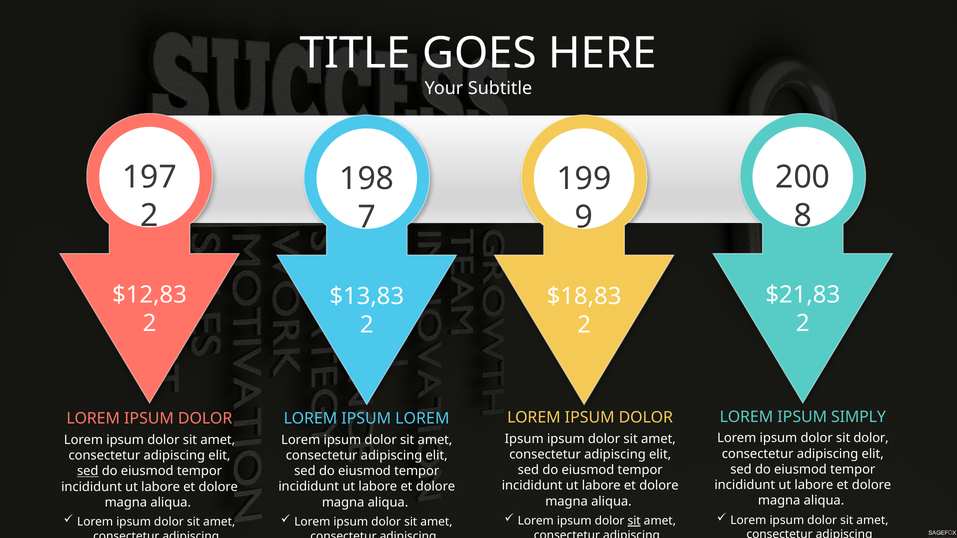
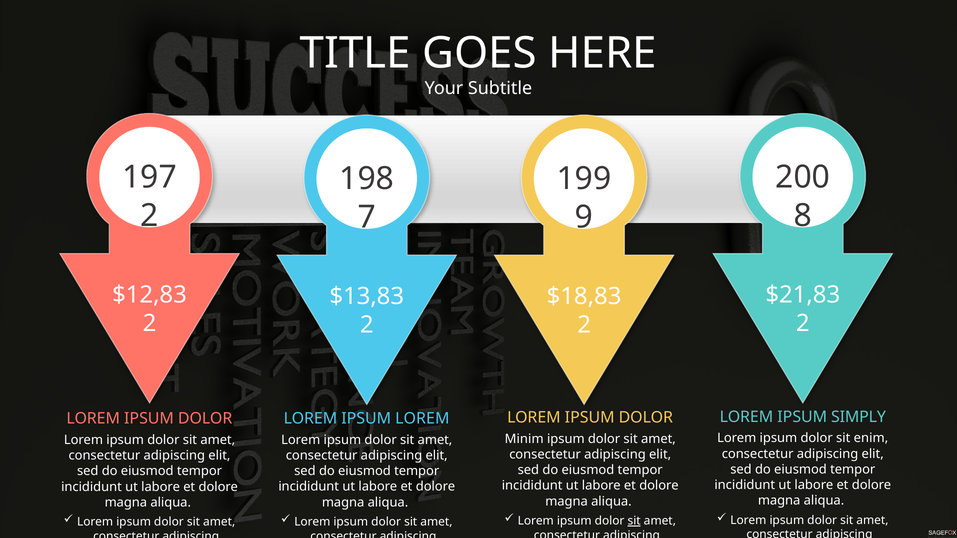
sit dolor: dolor -> enim
Ipsum at (524, 439): Ipsum -> Minim
sed at (88, 471) underline: present -> none
